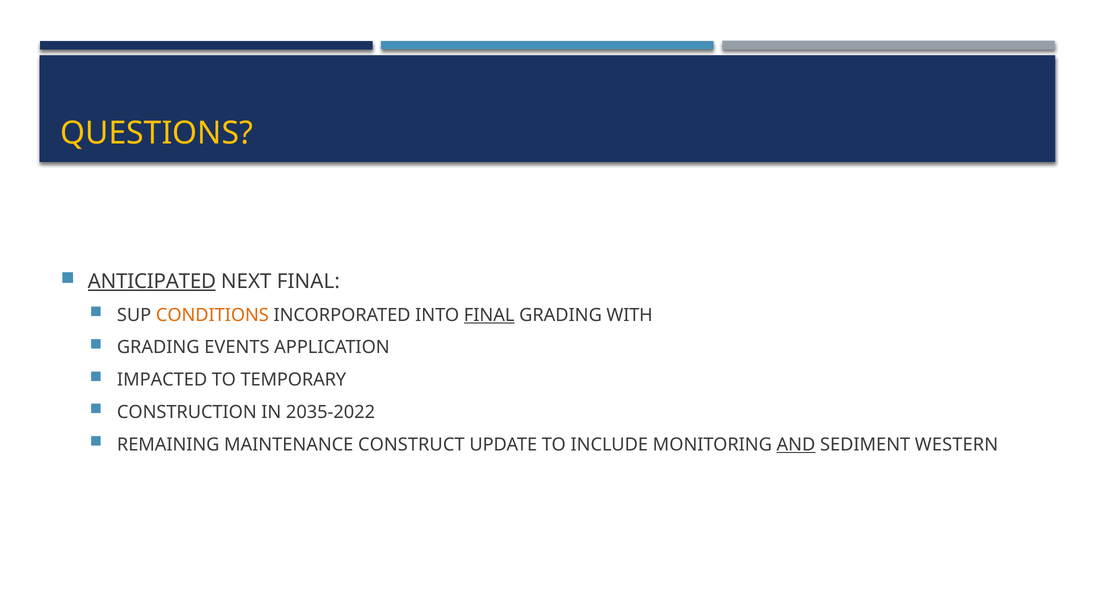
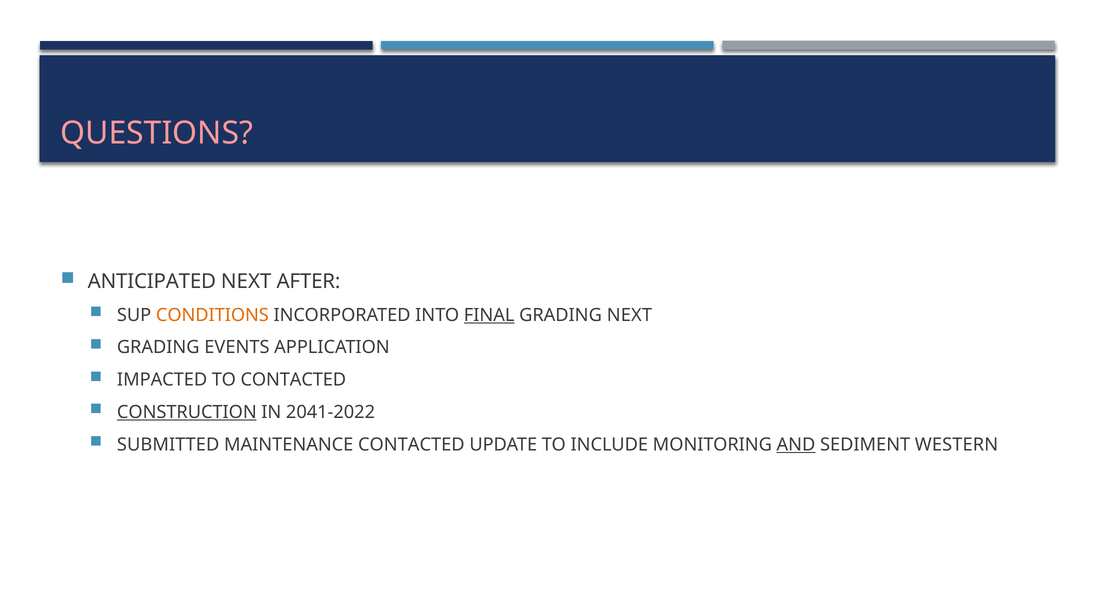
QUESTIONS colour: yellow -> pink
ANTICIPATED underline: present -> none
NEXT FINAL: FINAL -> AFTER
GRADING WITH: WITH -> NEXT
TO TEMPORARY: TEMPORARY -> CONTACTED
CONSTRUCTION underline: none -> present
2035-2022: 2035-2022 -> 2041-2022
REMAINING: REMAINING -> SUBMITTED
MAINTENANCE CONSTRUCT: CONSTRUCT -> CONTACTED
